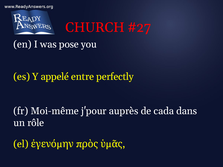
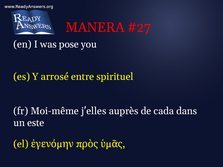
CHURCH: CHURCH -> MANERA
appelé: appelé -> arrosé
perfectly: perfectly -> spirituel
j'pour: j'pour -> j'elles
rôle: rôle -> este
